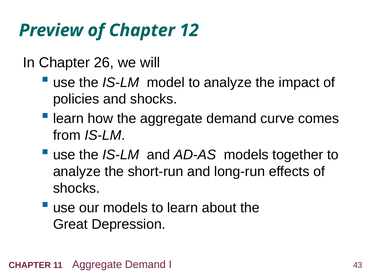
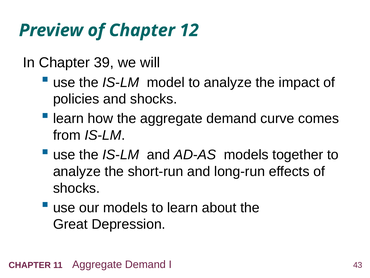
26: 26 -> 39
